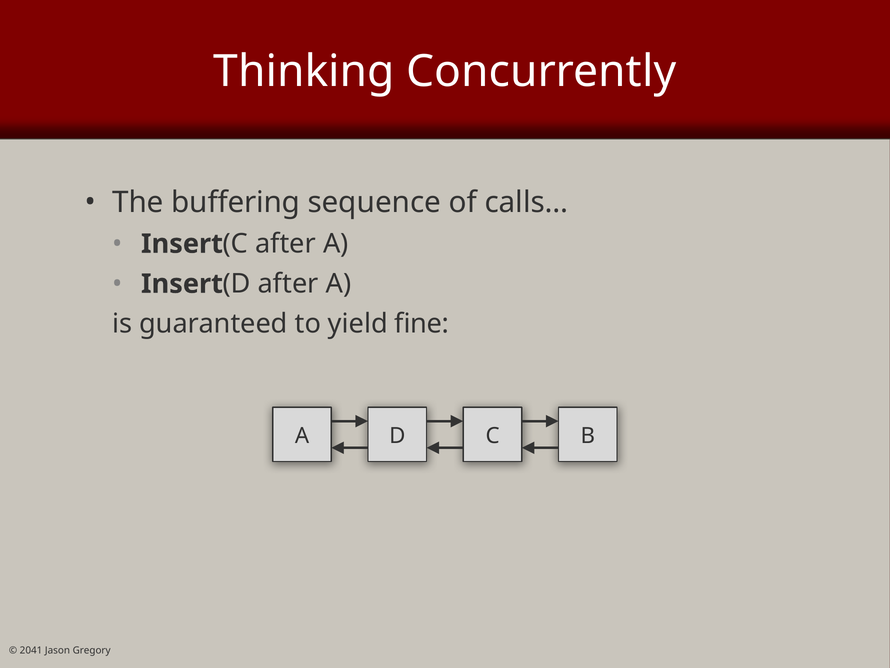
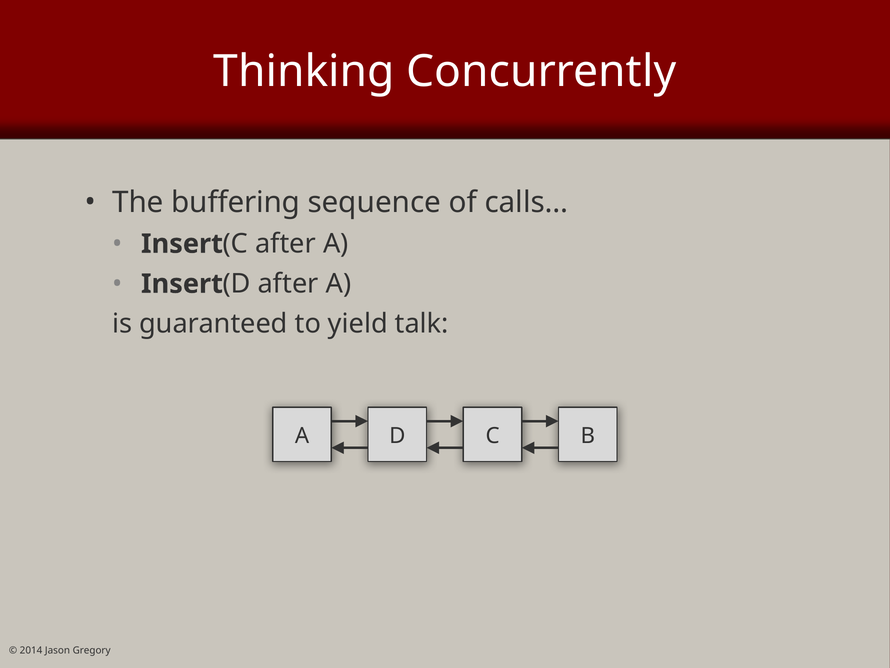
fine: fine -> talk
2041: 2041 -> 2014
